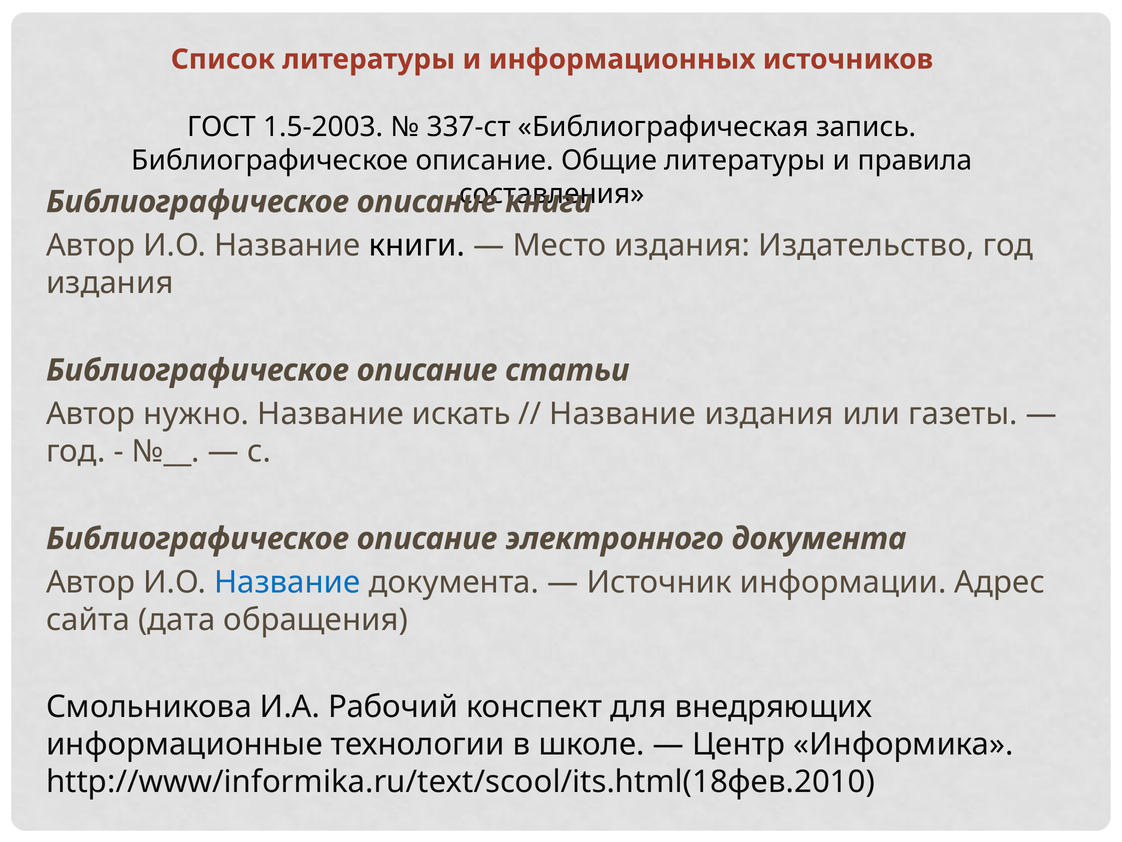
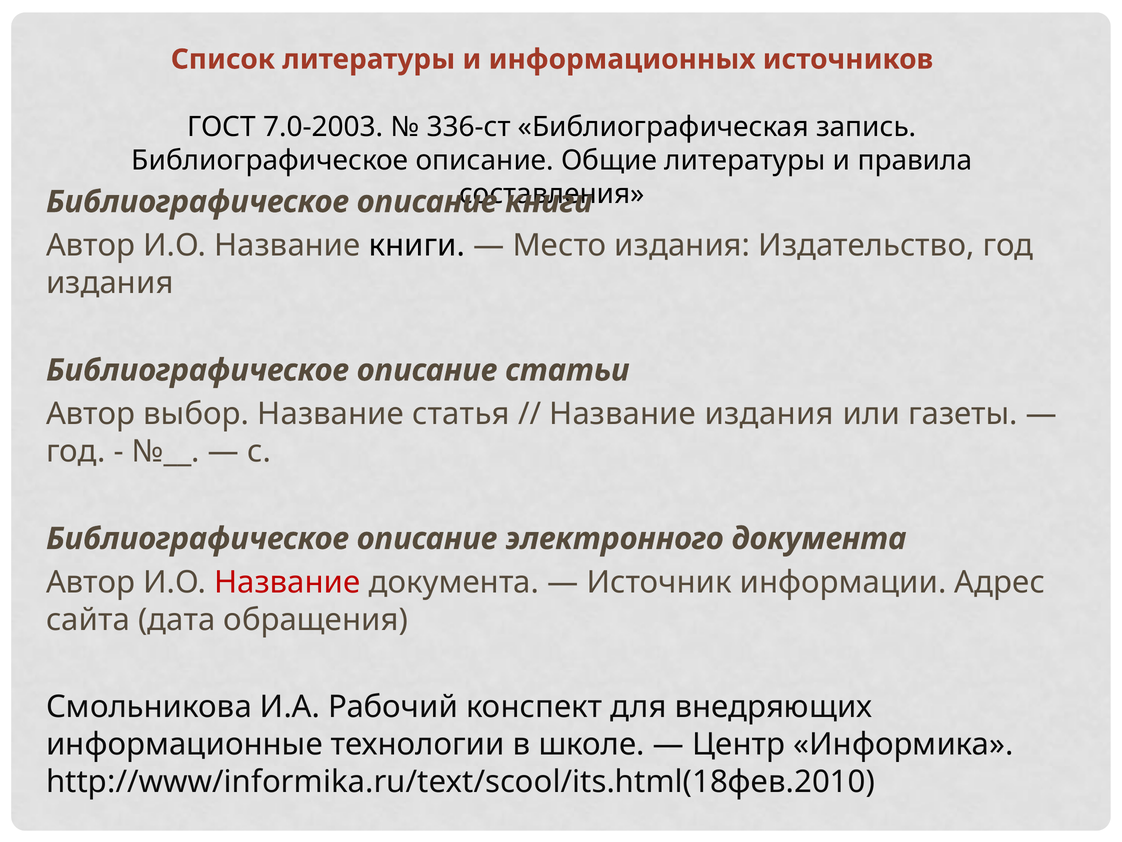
1.5-2003: 1.5-2003 -> 7.0-2003
337-ст: 337-ст -> 336-ст
нужно: нужно -> выбор
искать: искать -> статья
Название at (287, 582) colour: blue -> red
